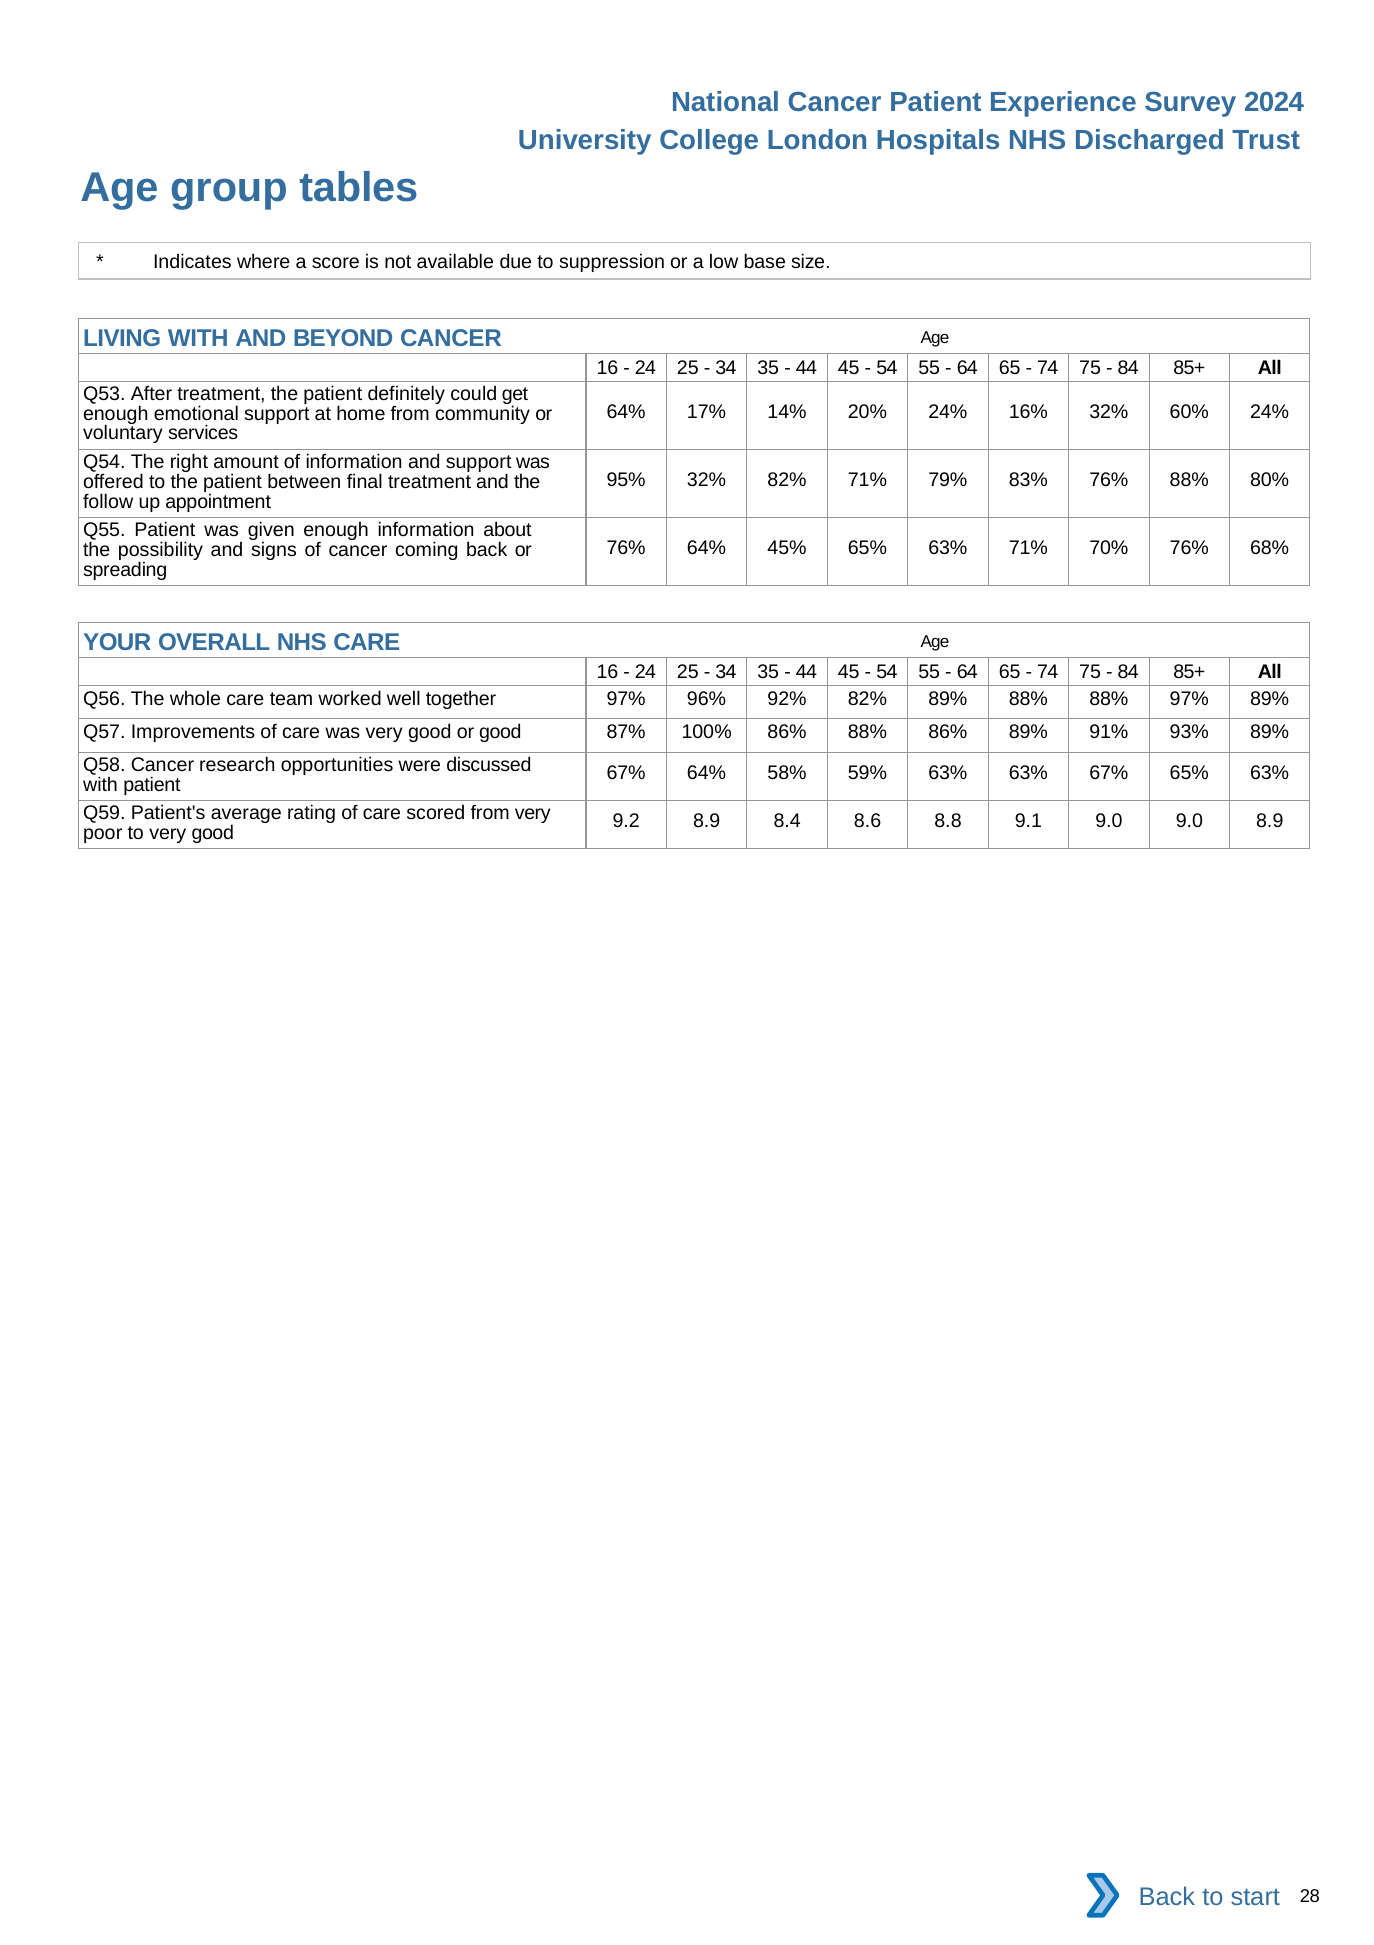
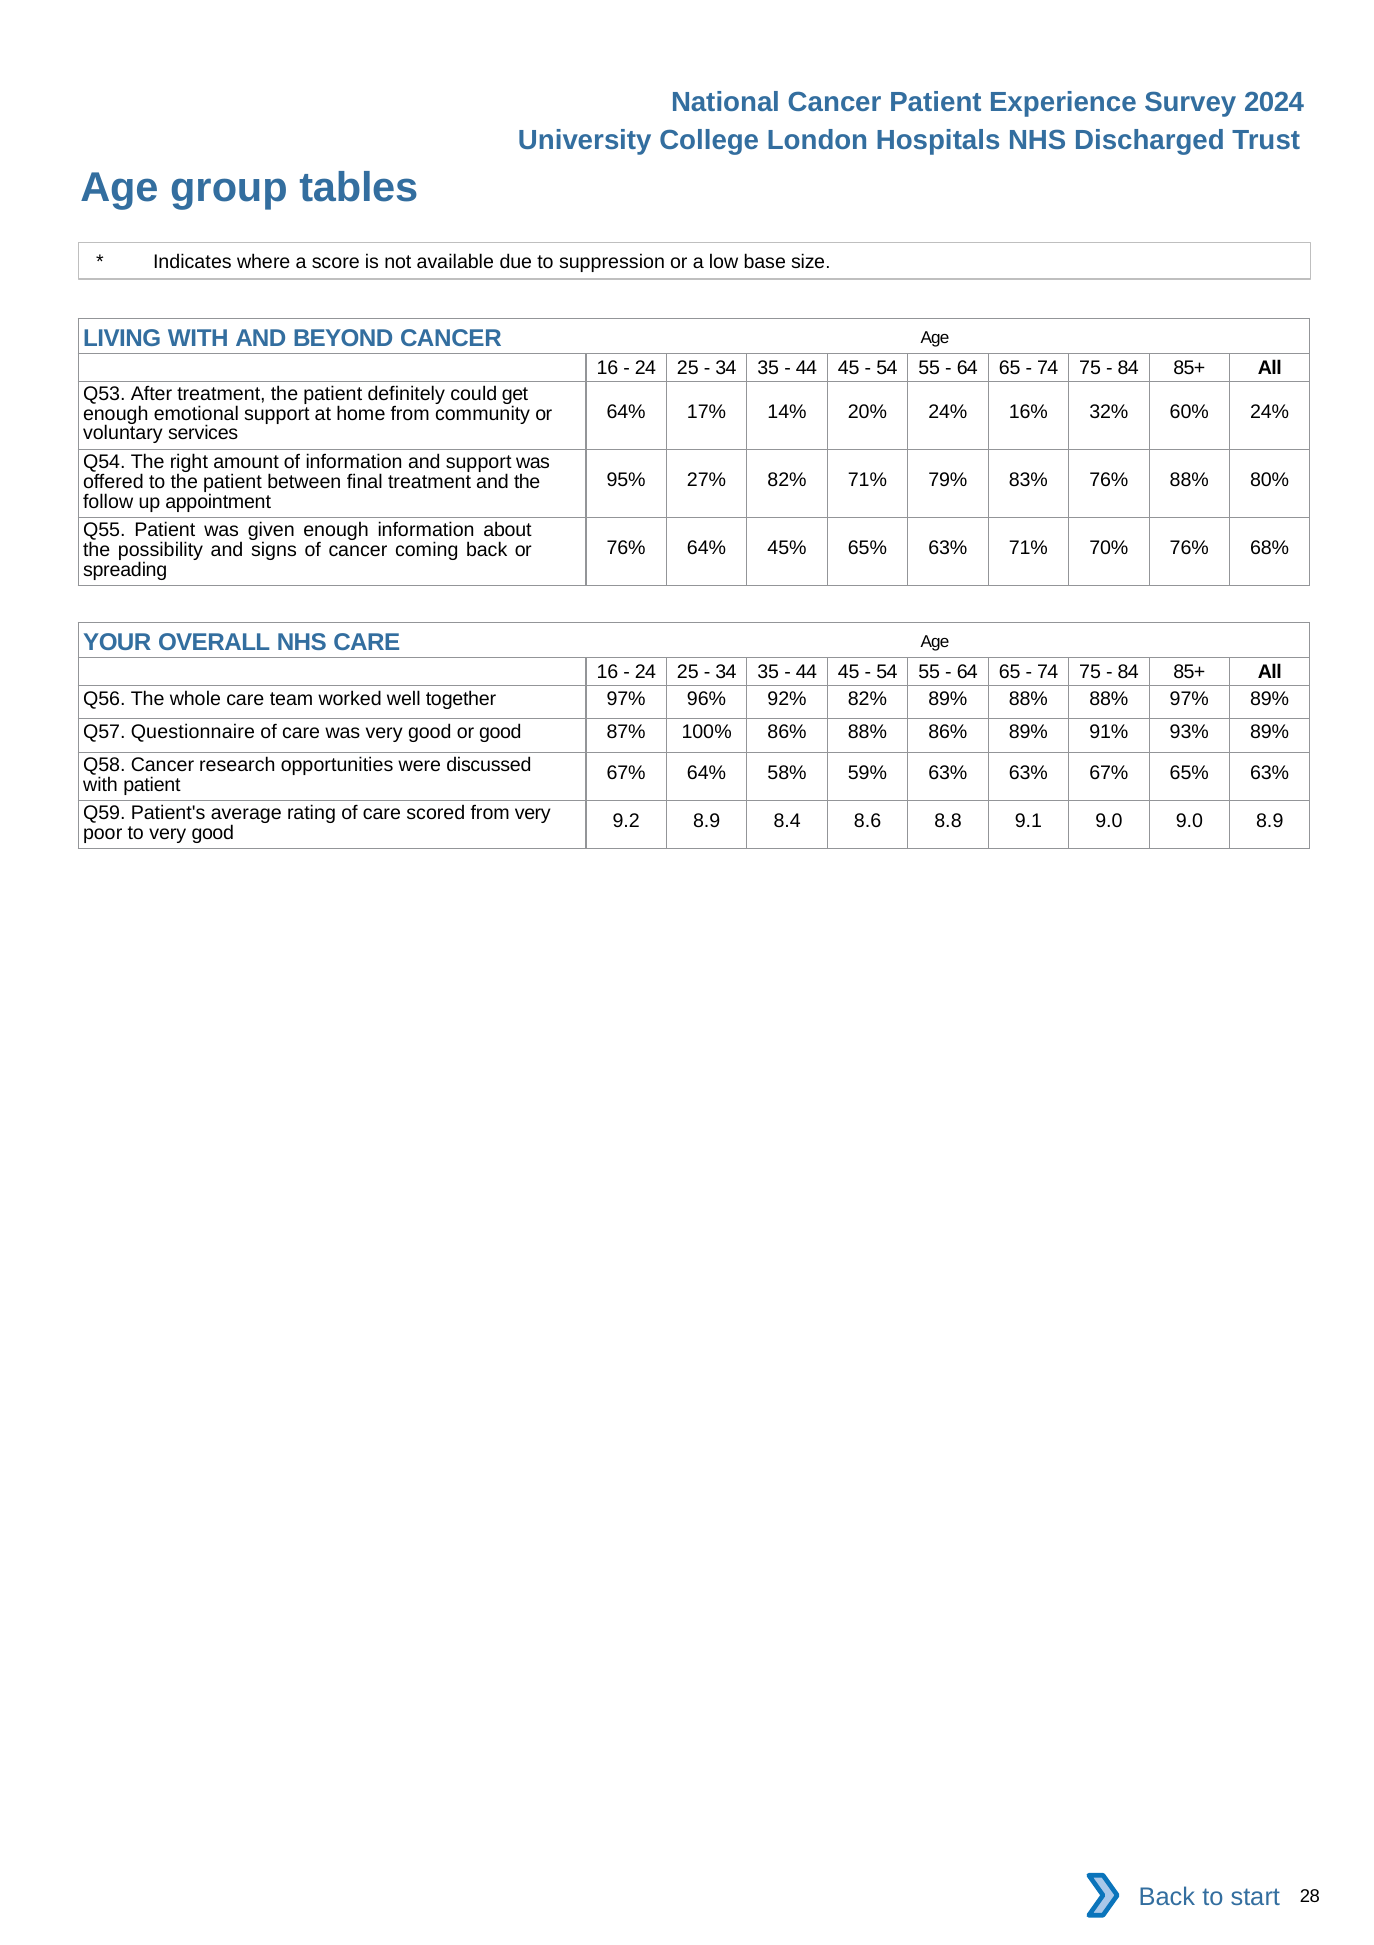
95% 32%: 32% -> 27%
Improvements: Improvements -> Questionnaire
